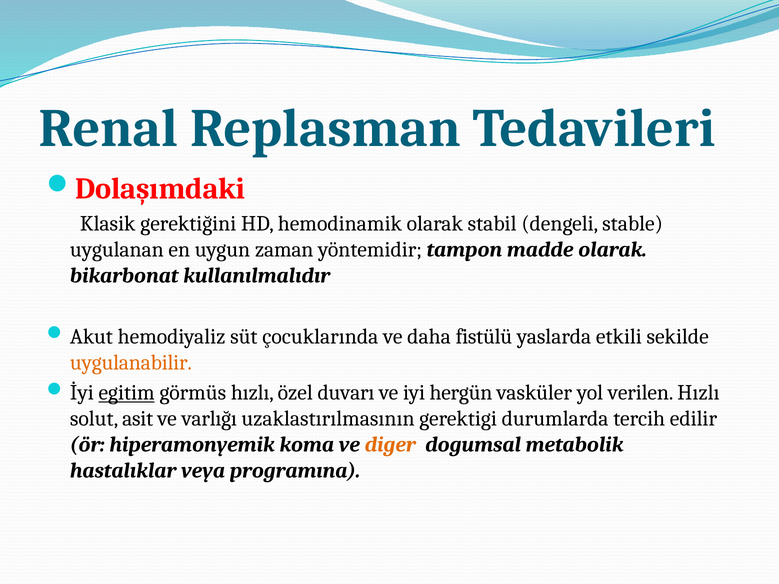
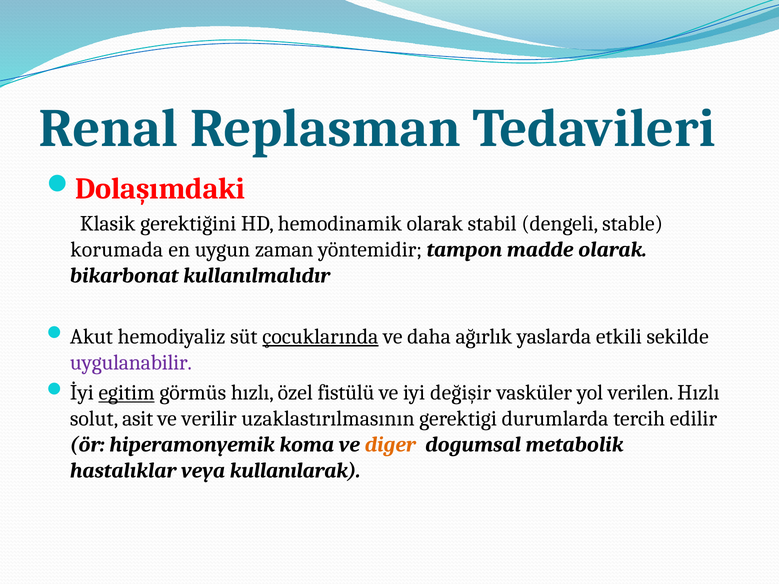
uygulanan: uygulanan -> korumada
çocuklarında underline: none -> present
fistülü: fistülü -> ağırlık
uygulanabilir colour: orange -> purple
duvarı: duvarı -> fistülü
hergün: hergün -> değişir
varlığı: varlığı -> verilir
programına: programına -> kullanılarak
